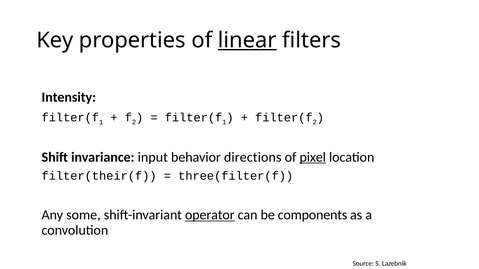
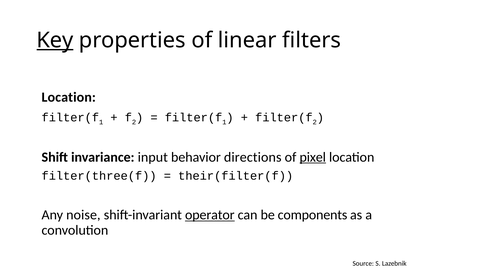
Key underline: none -> present
linear underline: present -> none
Intensity at (69, 97): Intensity -> Location
filter(their(f: filter(their(f -> filter(three(f
three(filter(f: three(filter(f -> their(filter(f
some: some -> noise
